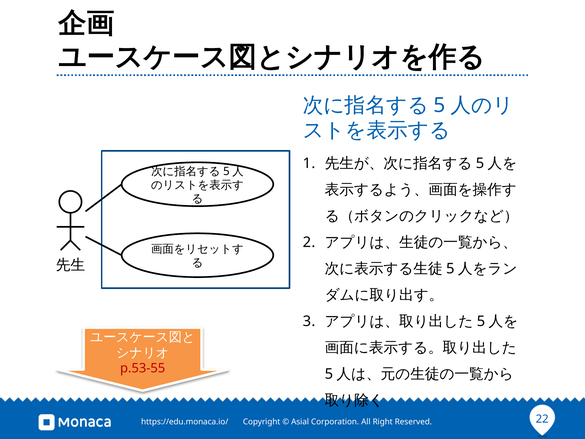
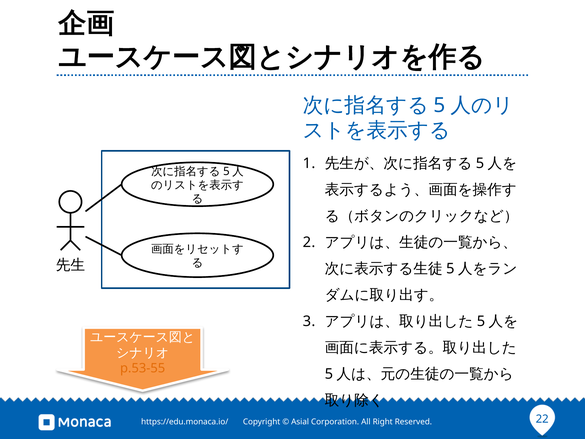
p.53-55 colour: red -> orange
